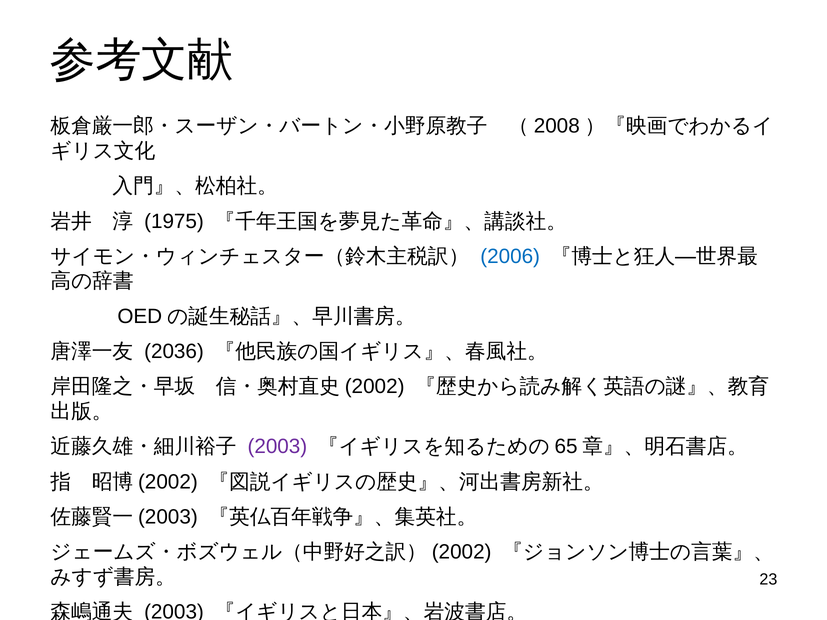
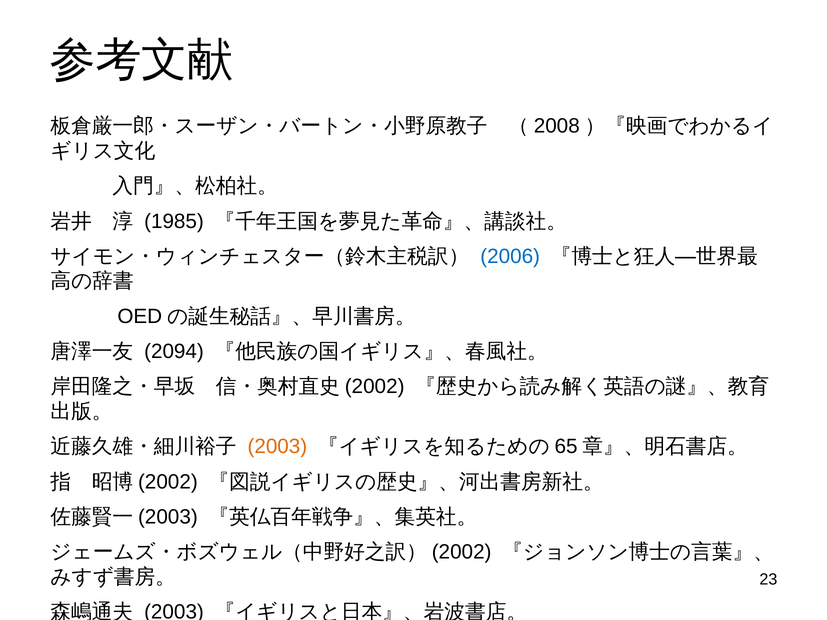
1975: 1975 -> 1985
2036: 2036 -> 2094
2003 at (277, 447) colour: purple -> orange
